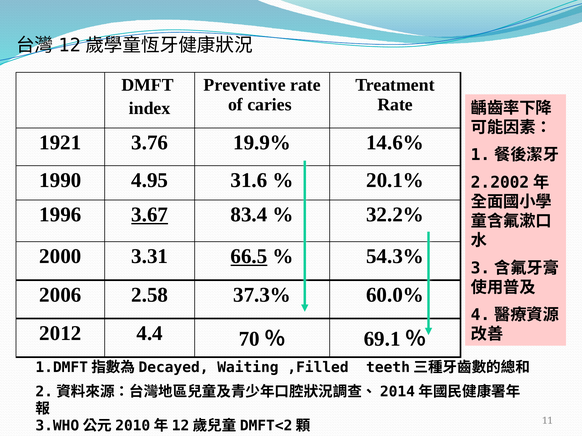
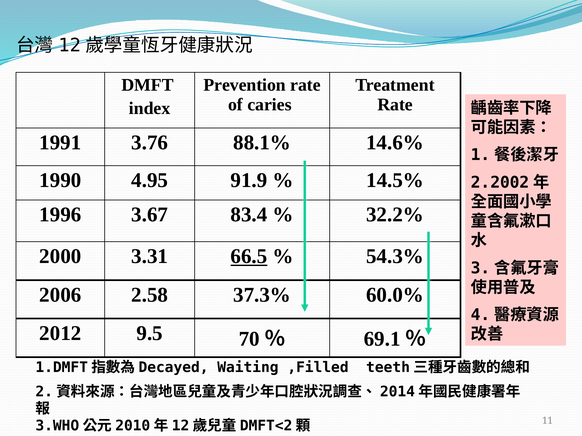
Preventive: Preventive -> Prevention
1921: 1921 -> 1991
19.9%: 19.9% -> 88.1%
31.6: 31.6 -> 91.9
20.1%: 20.1% -> 14.5%
3.67 underline: present -> none
4.4: 4.4 -> 9.5
